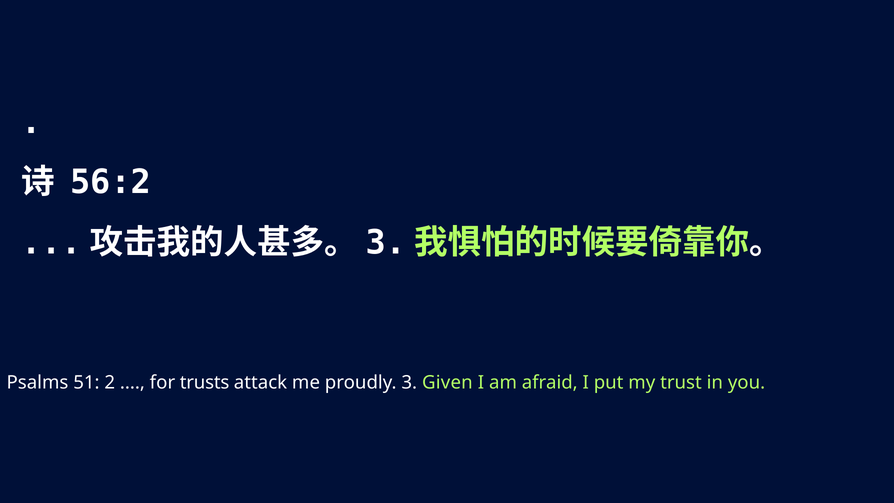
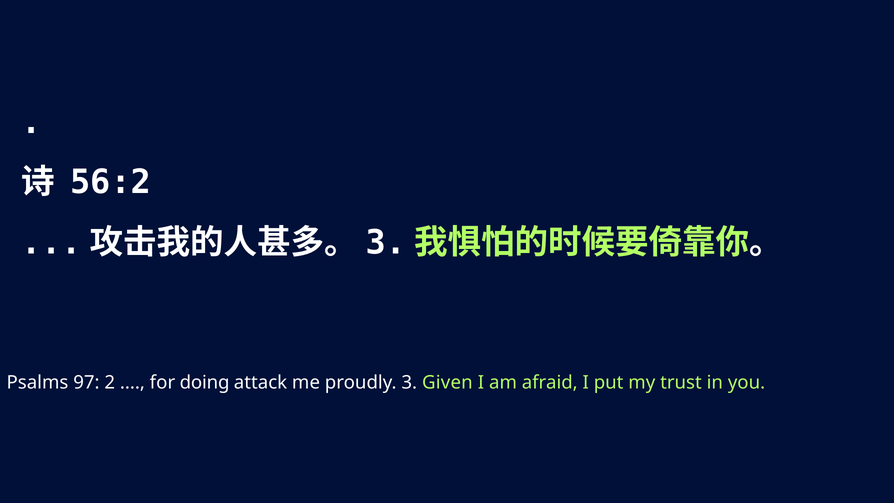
51: 51 -> 97
trusts: trusts -> doing
